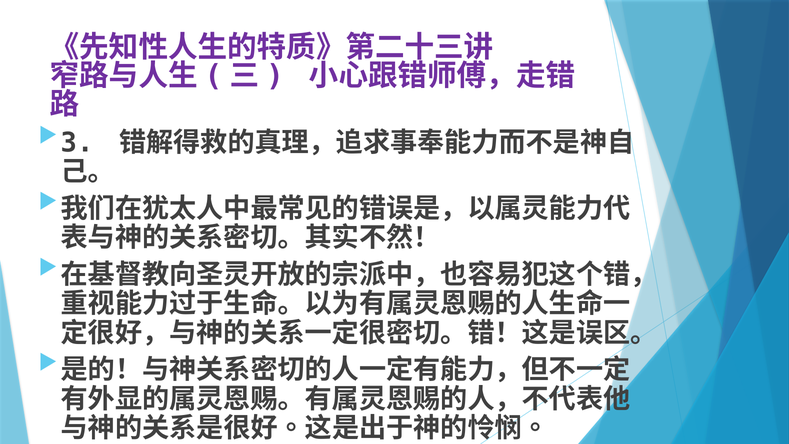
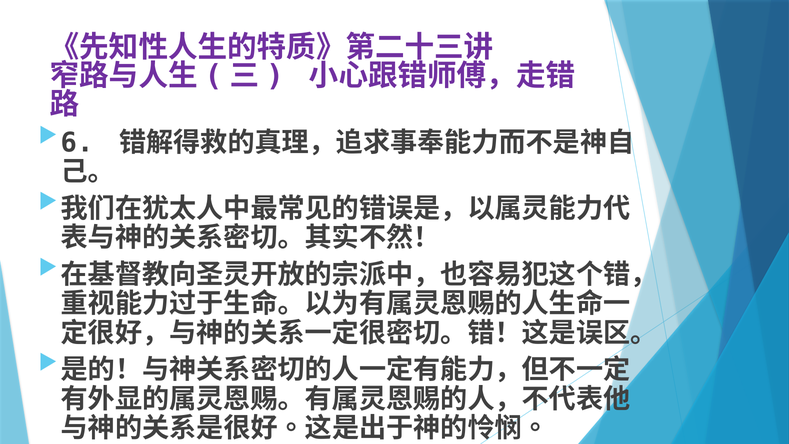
3: 3 -> 6
